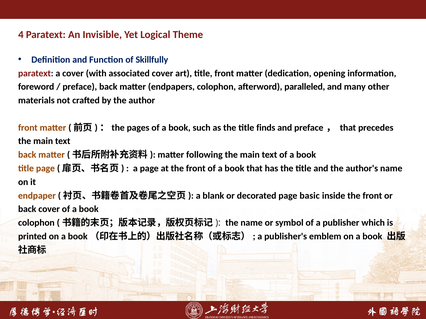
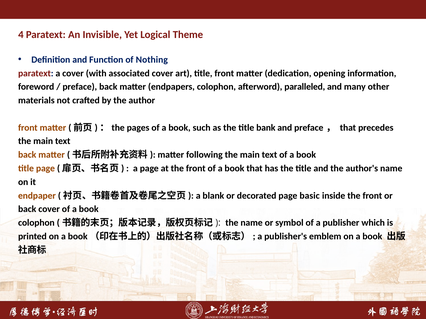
Skillfully: Skillfully -> Nothing
finds: finds -> bank
